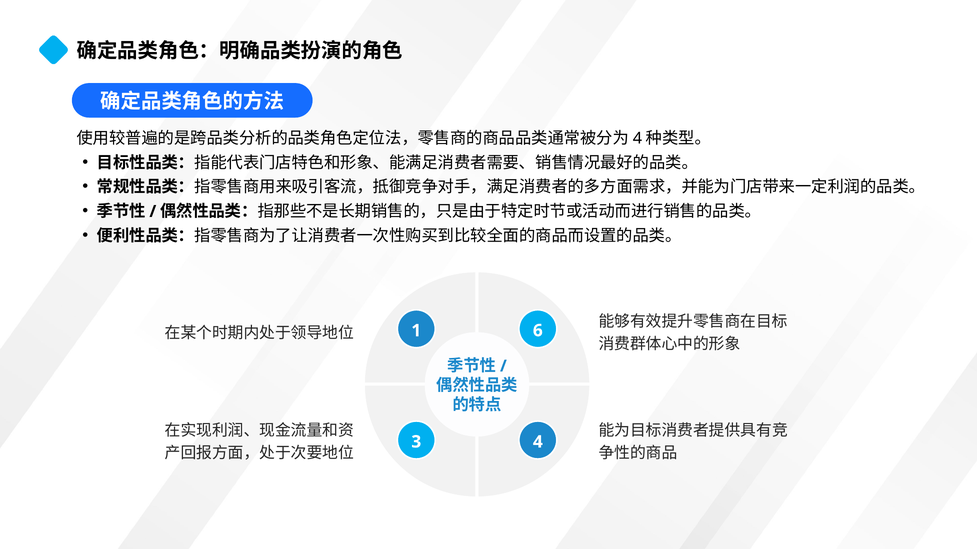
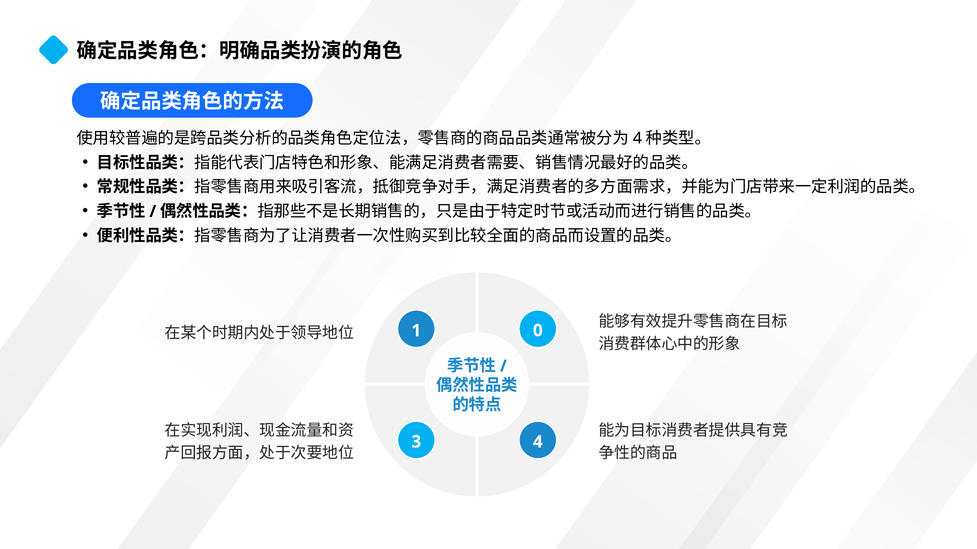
6: 6 -> 0
